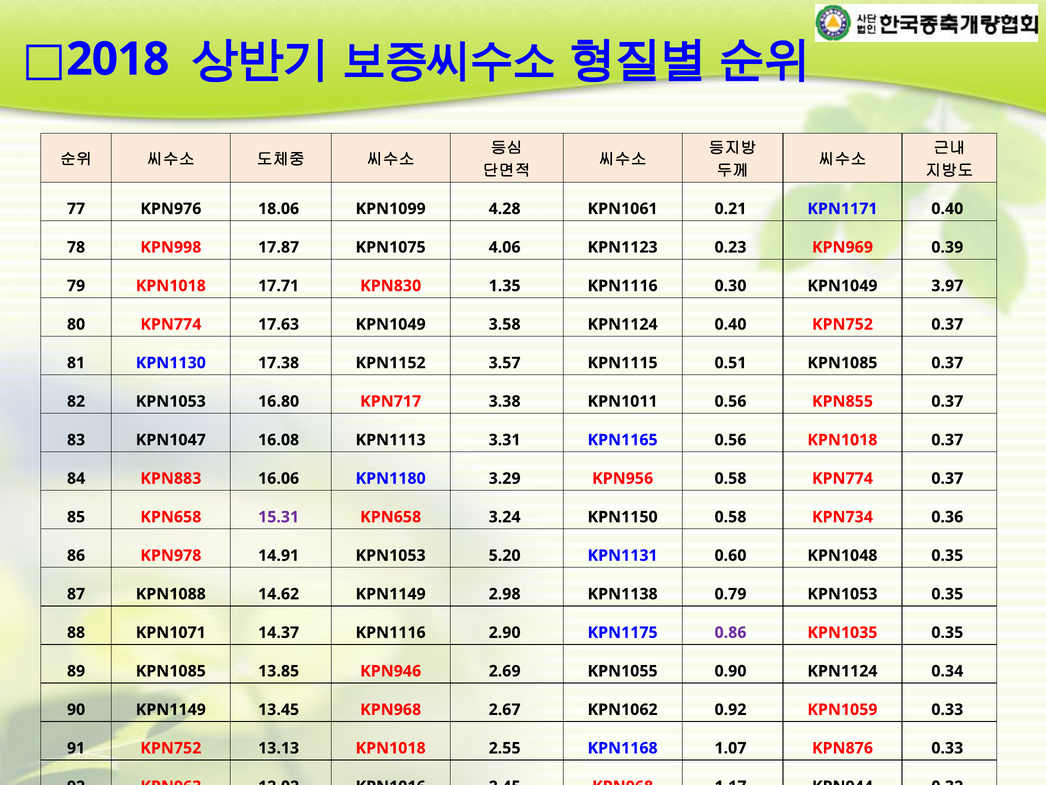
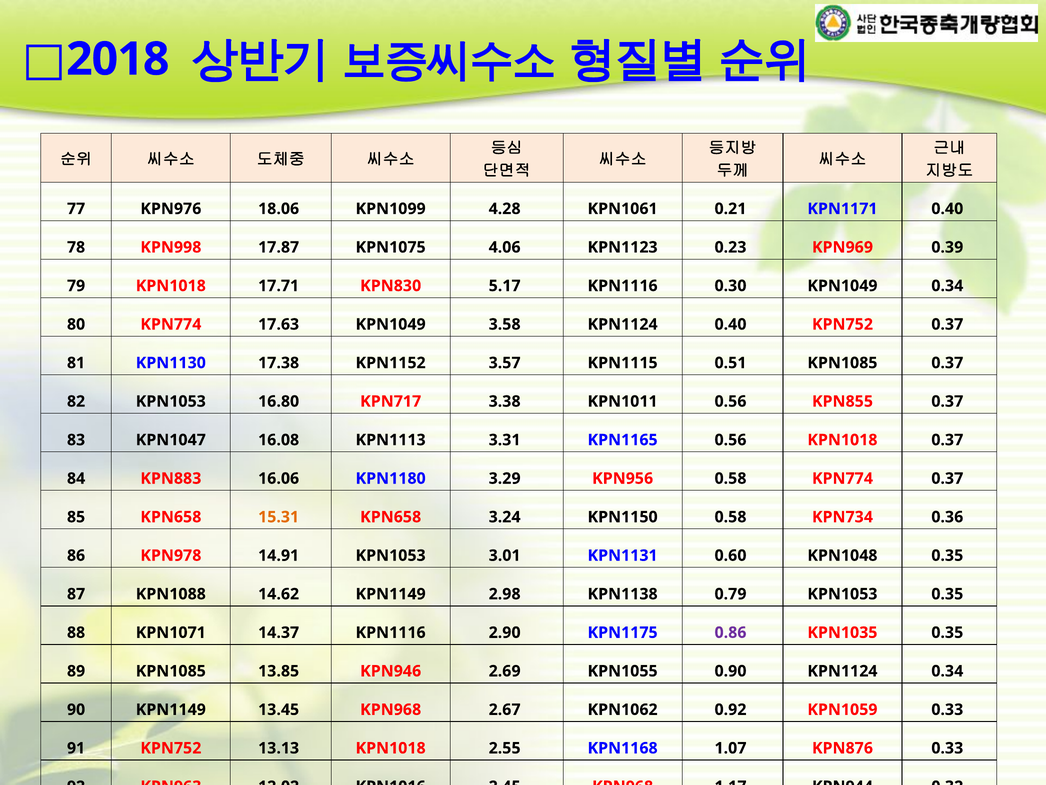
1.35: 1.35 -> 5.17
KPN1049 3.97: 3.97 -> 0.34
15.31 colour: purple -> orange
5.20: 5.20 -> 3.01
